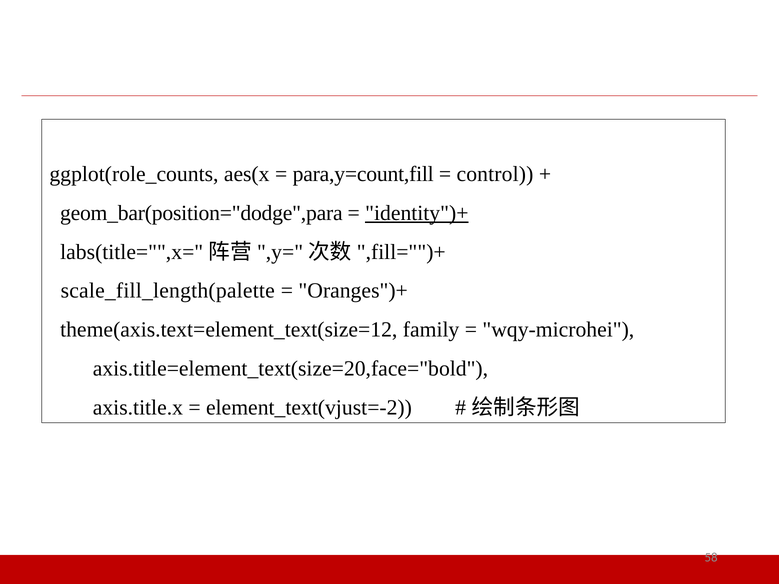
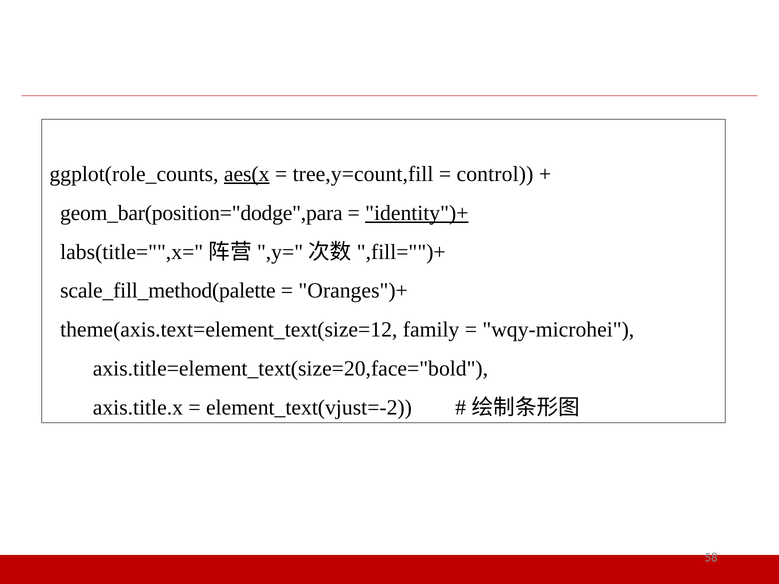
aes(x underline: none -> present
para,y=count,fill: para,y=count,fill -> tree,y=count,fill
scale_fill_length(palette: scale_fill_length(palette -> scale_fill_method(palette
